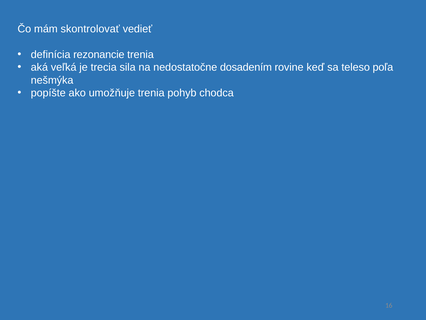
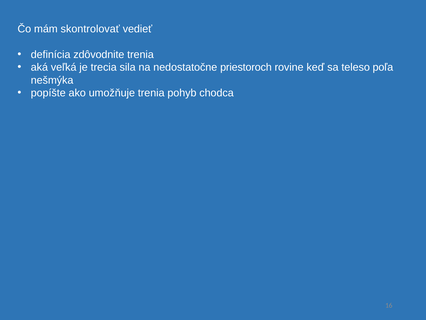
rezonancie: rezonancie -> zdôvodnite
dosadením: dosadením -> priestoroch
